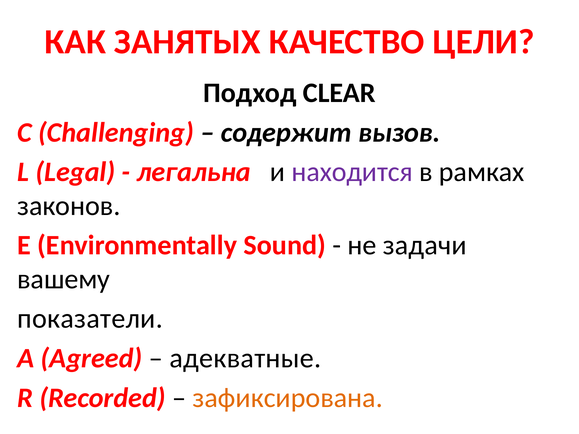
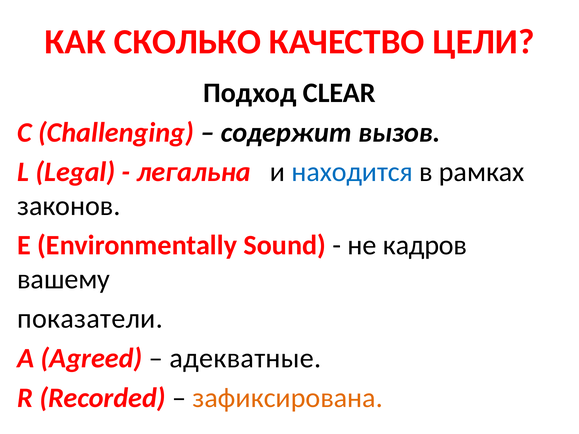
ЗАНЯТЫХ: ЗАНЯТЫХ -> СКОЛЬКО
находится colour: purple -> blue
задачи: задачи -> кадров
